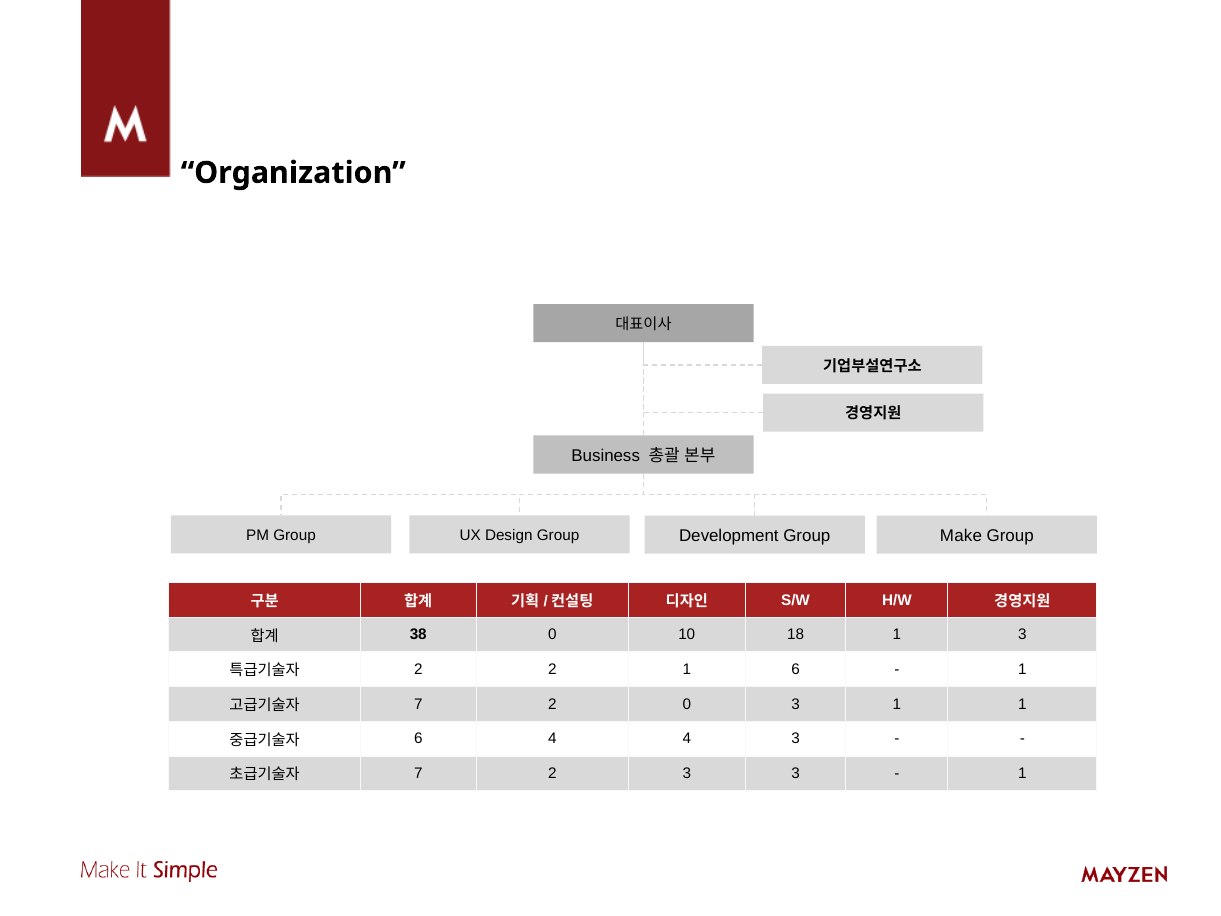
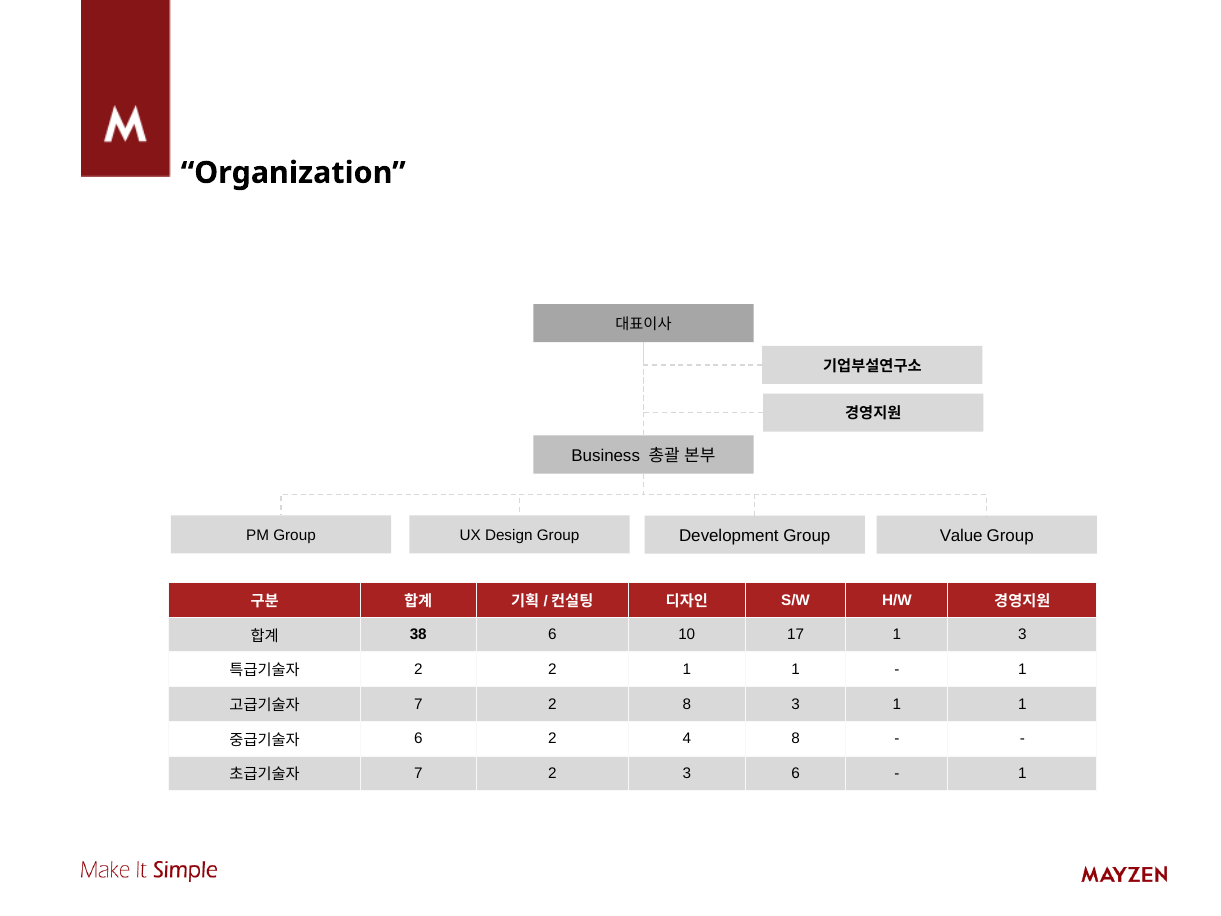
Make: Make -> Value
38 0: 0 -> 6
18: 18 -> 17
2 1 6: 6 -> 1
2 0: 0 -> 8
6 4: 4 -> 2
4 3: 3 -> 8
3 3: 3 -> 6
